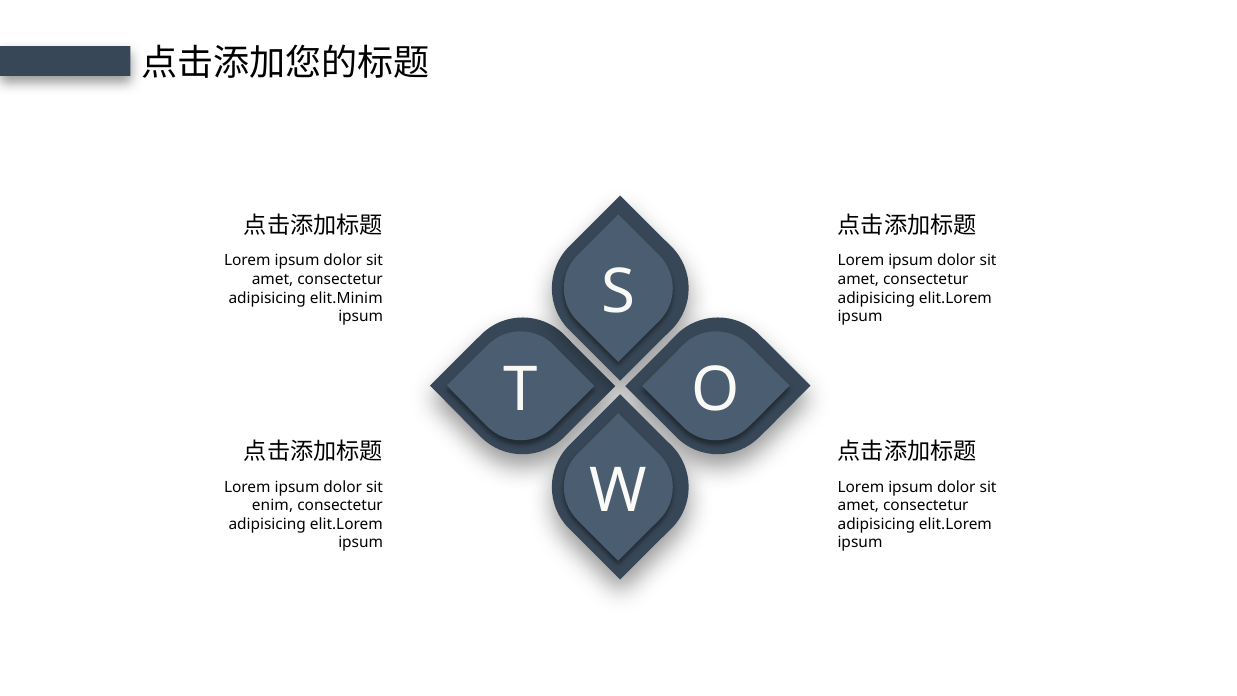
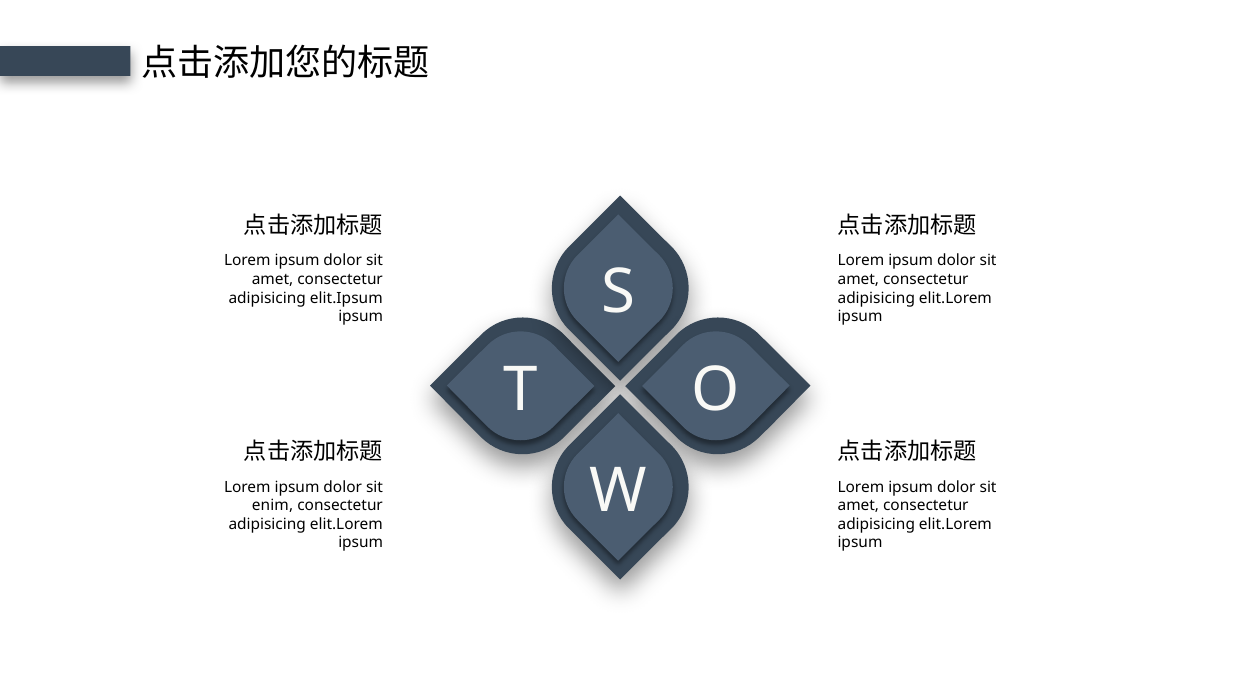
elit.Minim: elit.Minim -> elit.Ipsum
